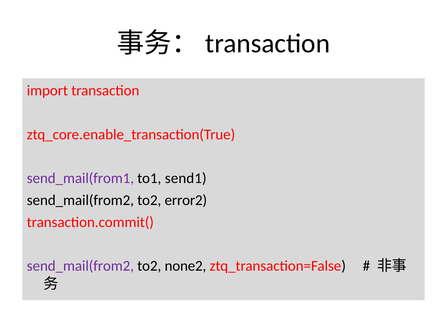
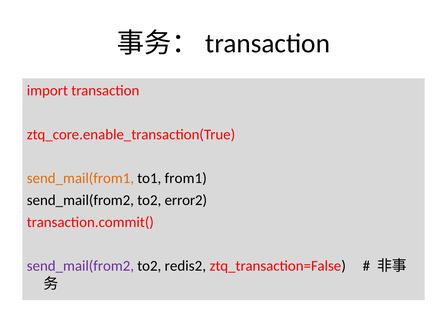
send_mail(from1 colour: purple -> orange
send1: send1 -> from1
none2: none2 -> redis2
